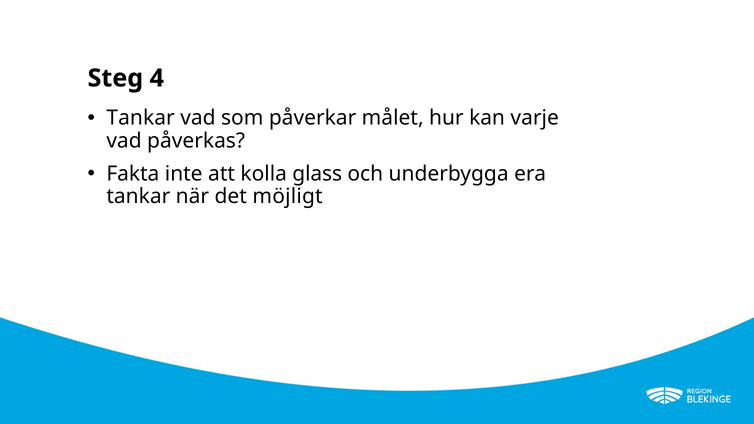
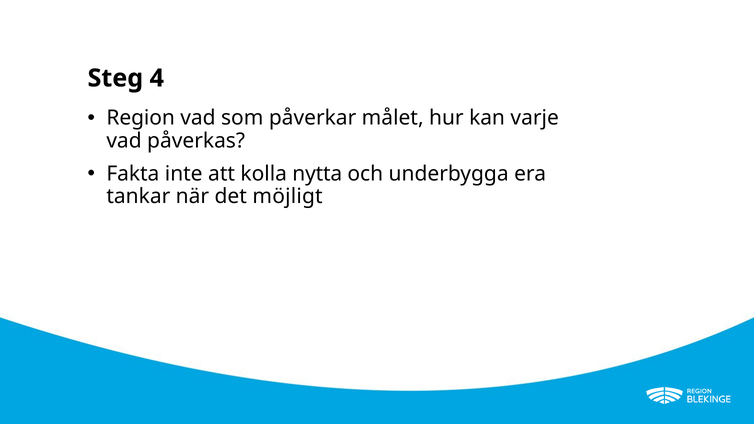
Tankar at (141, 118): Tankar -> Region
glass: glass -> nytta
